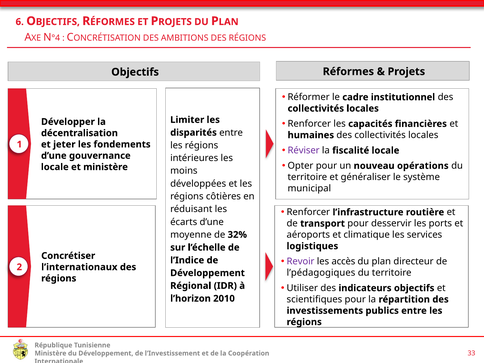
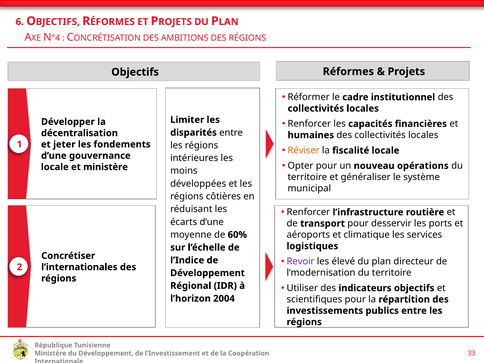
Réviser colour: purple -> orange
32%: 32% -> 60%
accès: accès -> élevé
l’internationaux: l’internationaux -> l’internationales
l’pédagogiques: l’pédagogiques -> l’modernisation
2010: 2010 -> 2004
